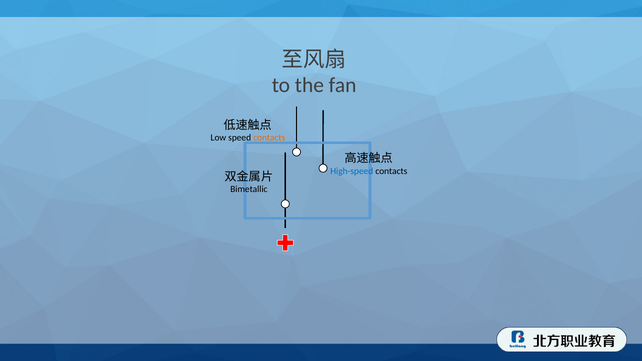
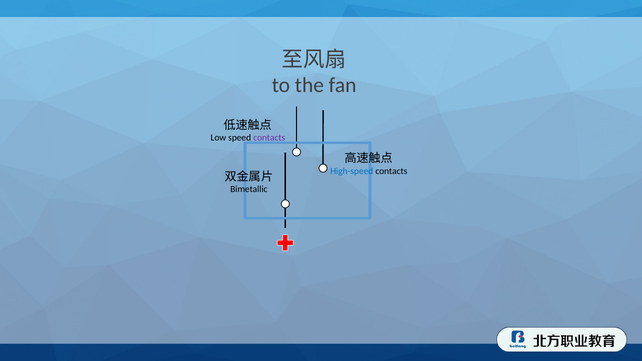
contacts at (269, 138) colour: orange -> purple
